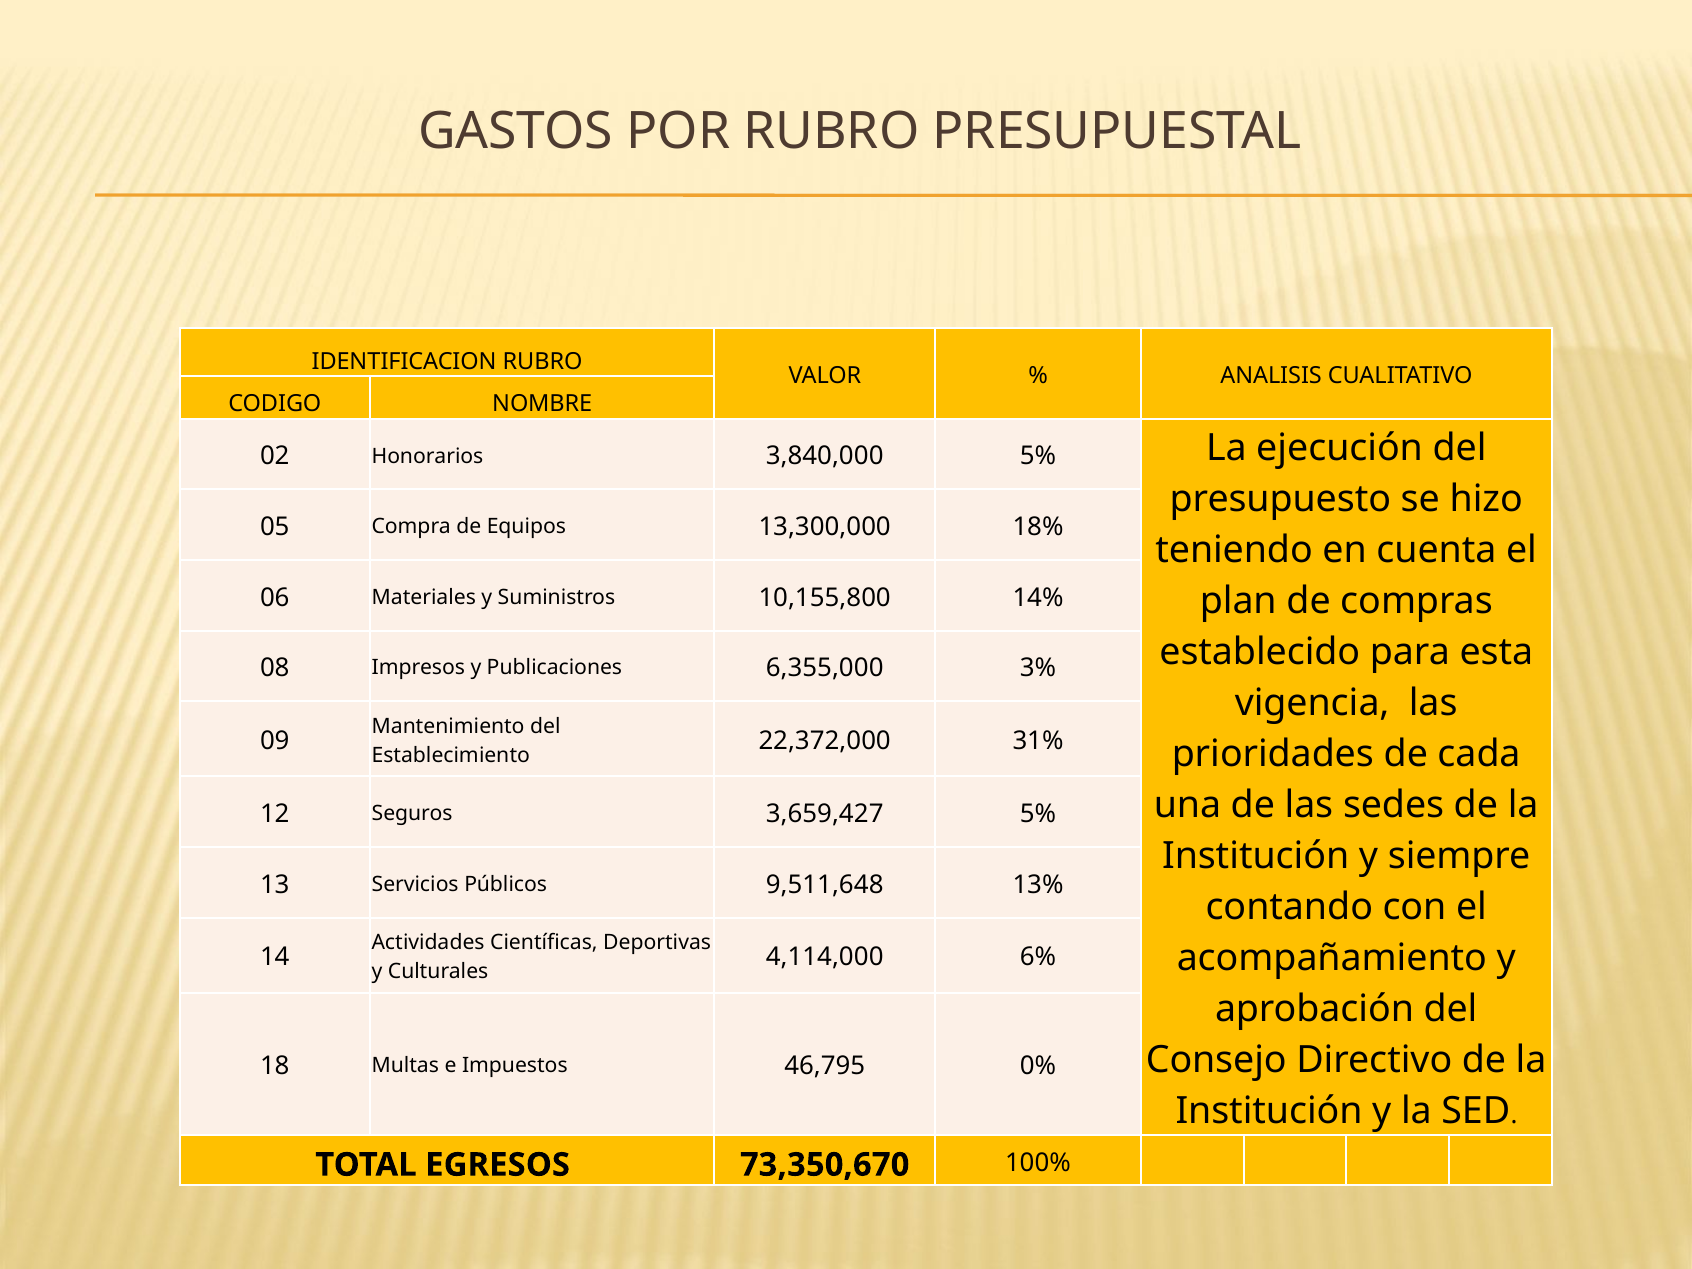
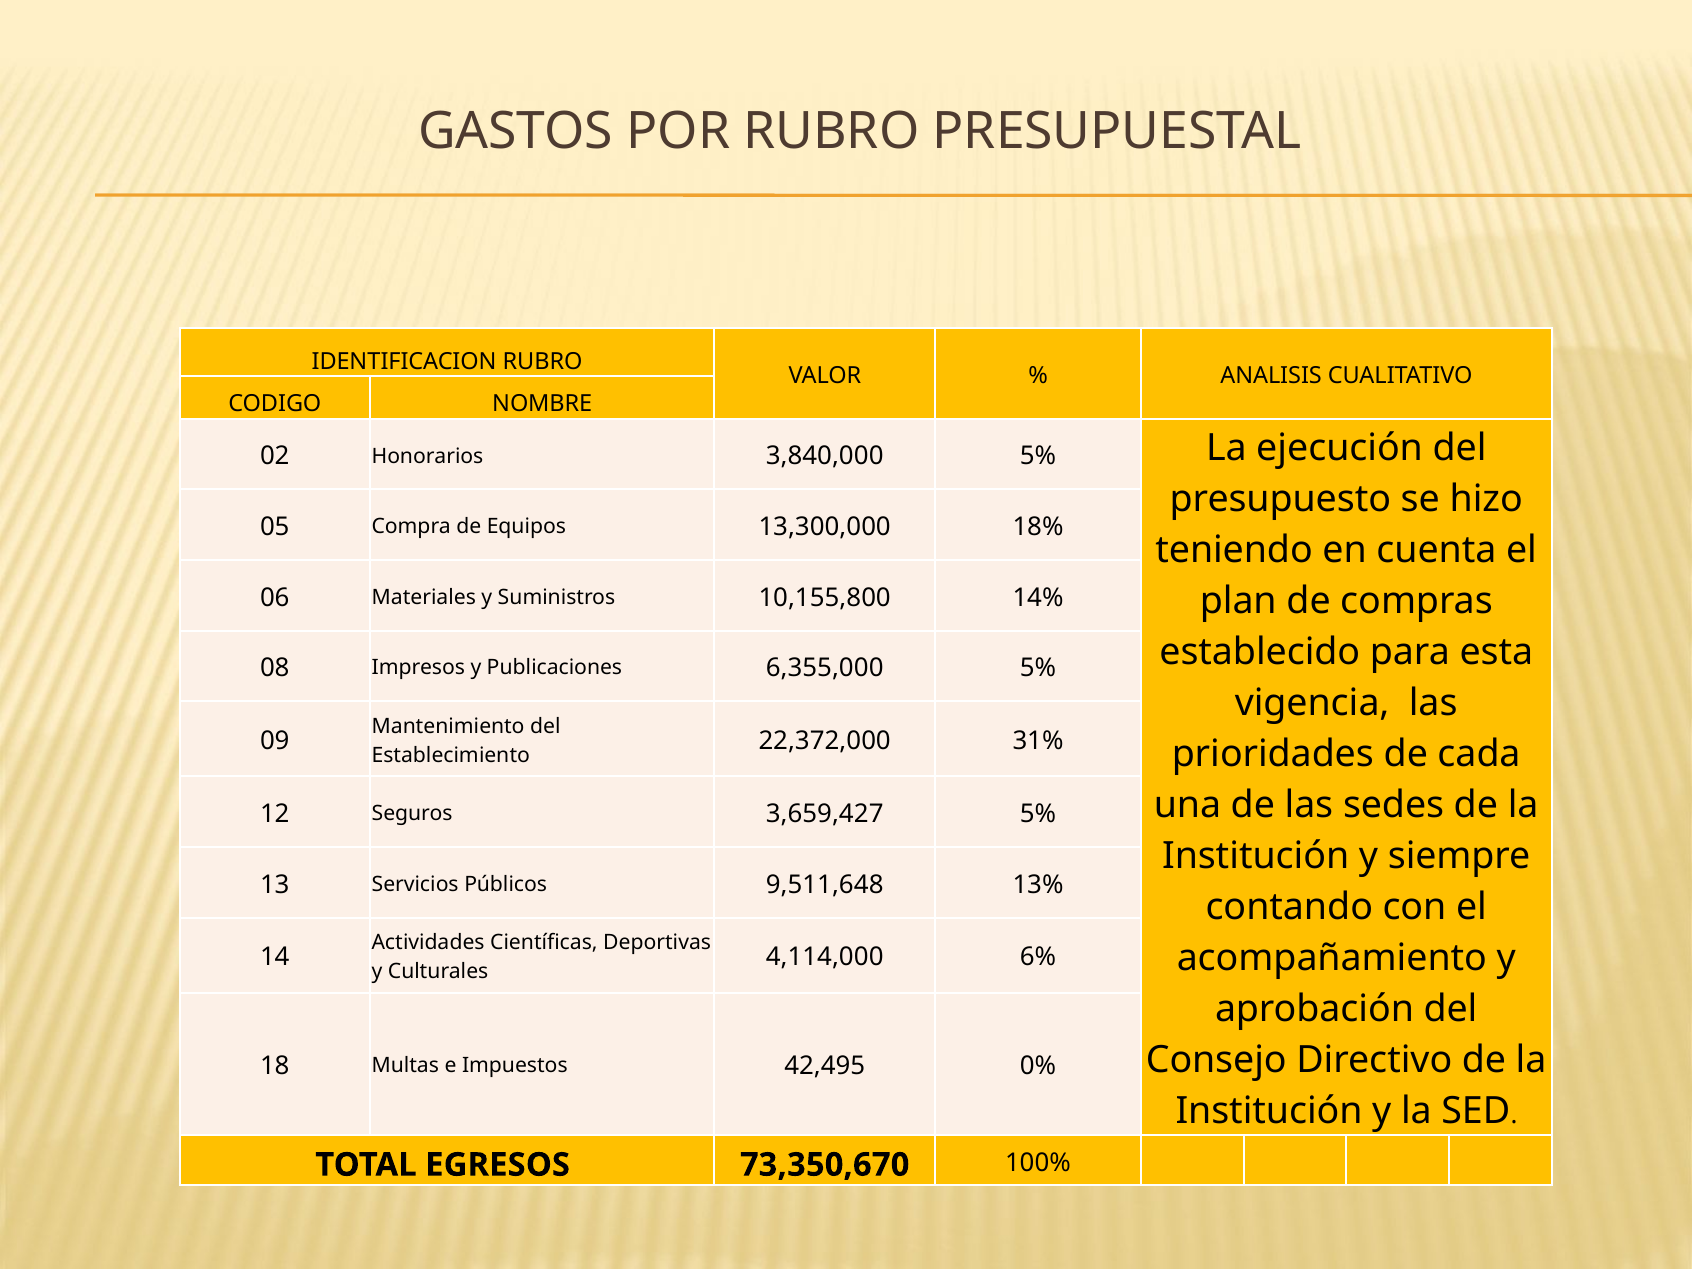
6,355,000 3%: 3% -> 5%
46,795: 46,795 -> 42,495
